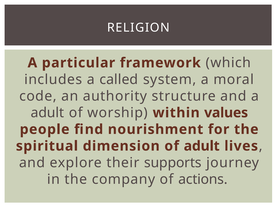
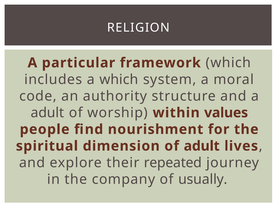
a called: called -> which
supports: supports -> repeated
actions: actions -> usually
